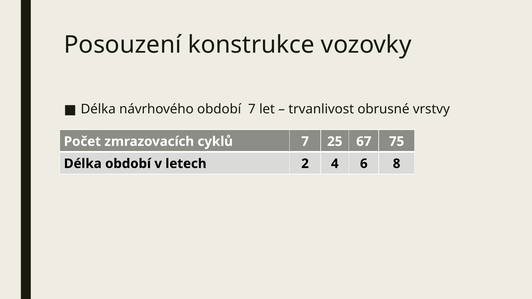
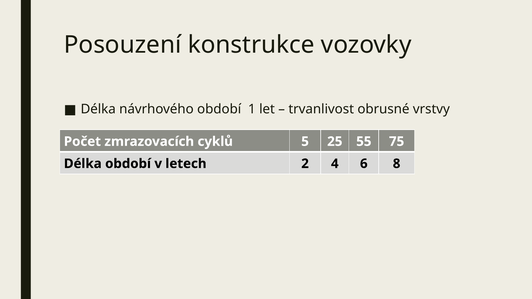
období 7: 7 -> 1
cyklů 7: 7 -> 5
67: 67 -> 55
